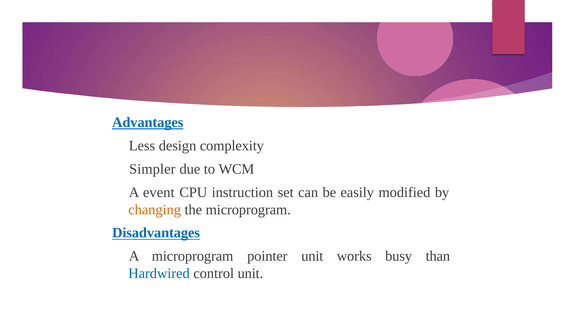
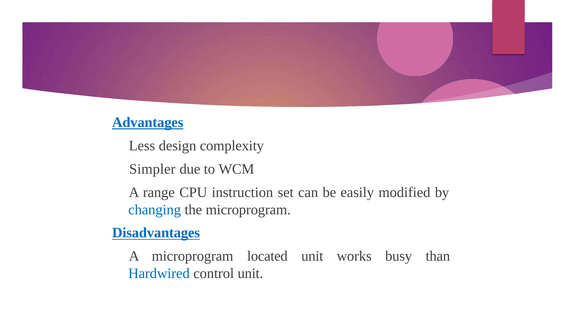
event: event -> range
changing colour: orange -> blue
pointer: pointer -> located
